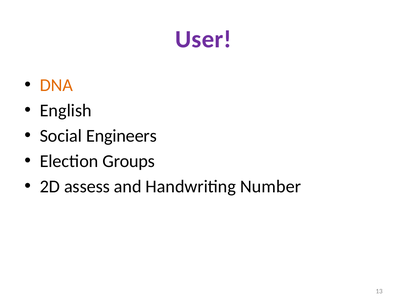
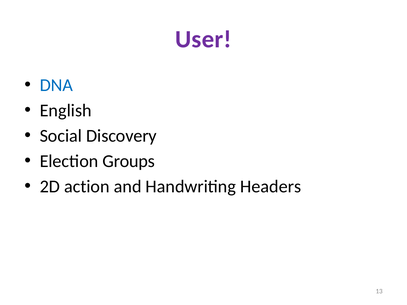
DNA colour: orange -> blue
Engineers: Engineers -> Discovery
assess: assess -> action
Number: Number -> Headers
